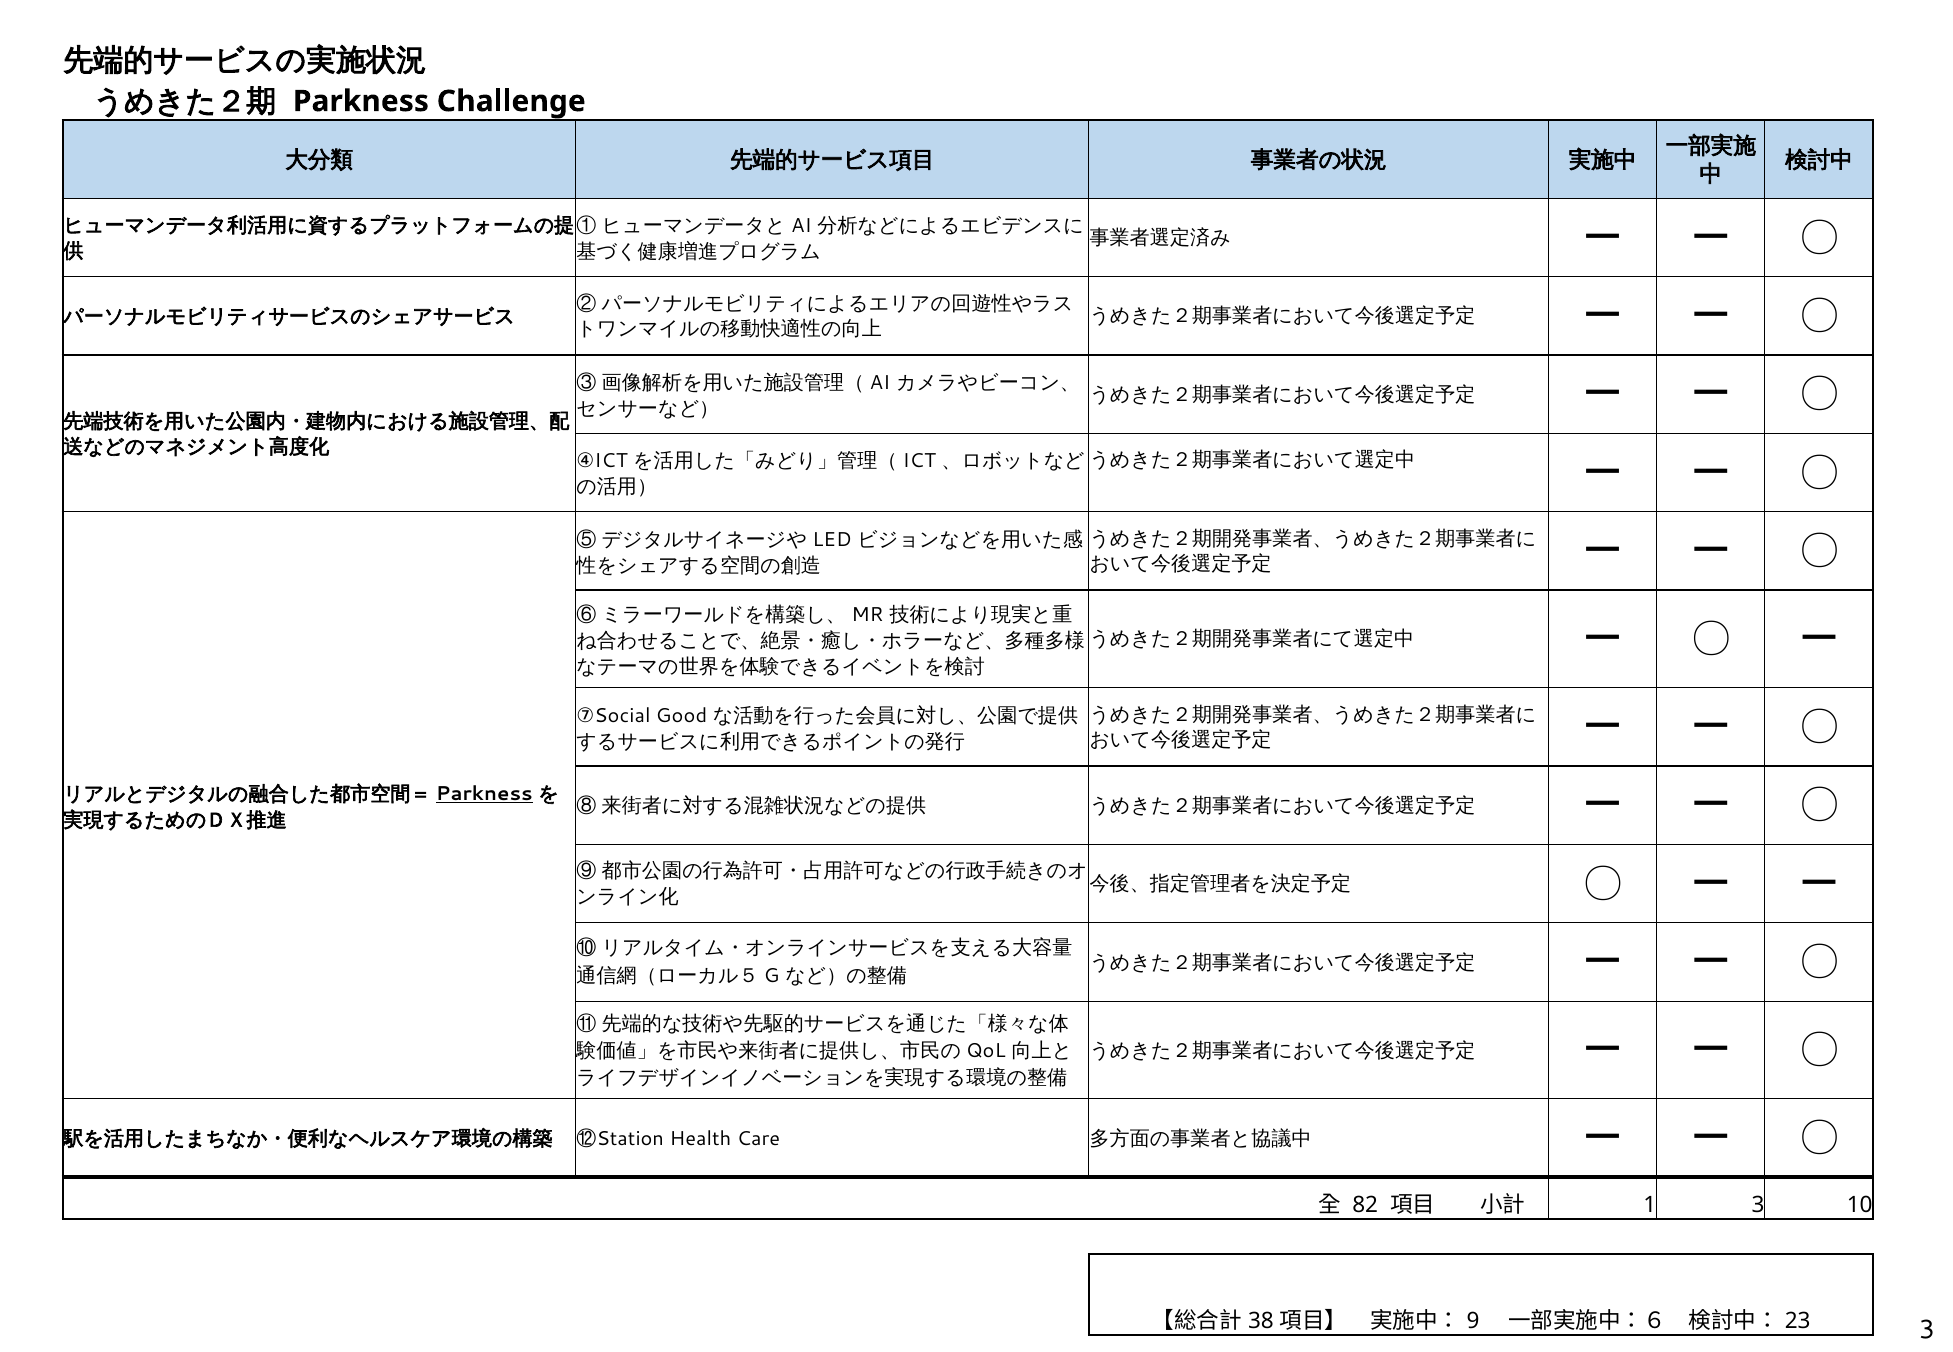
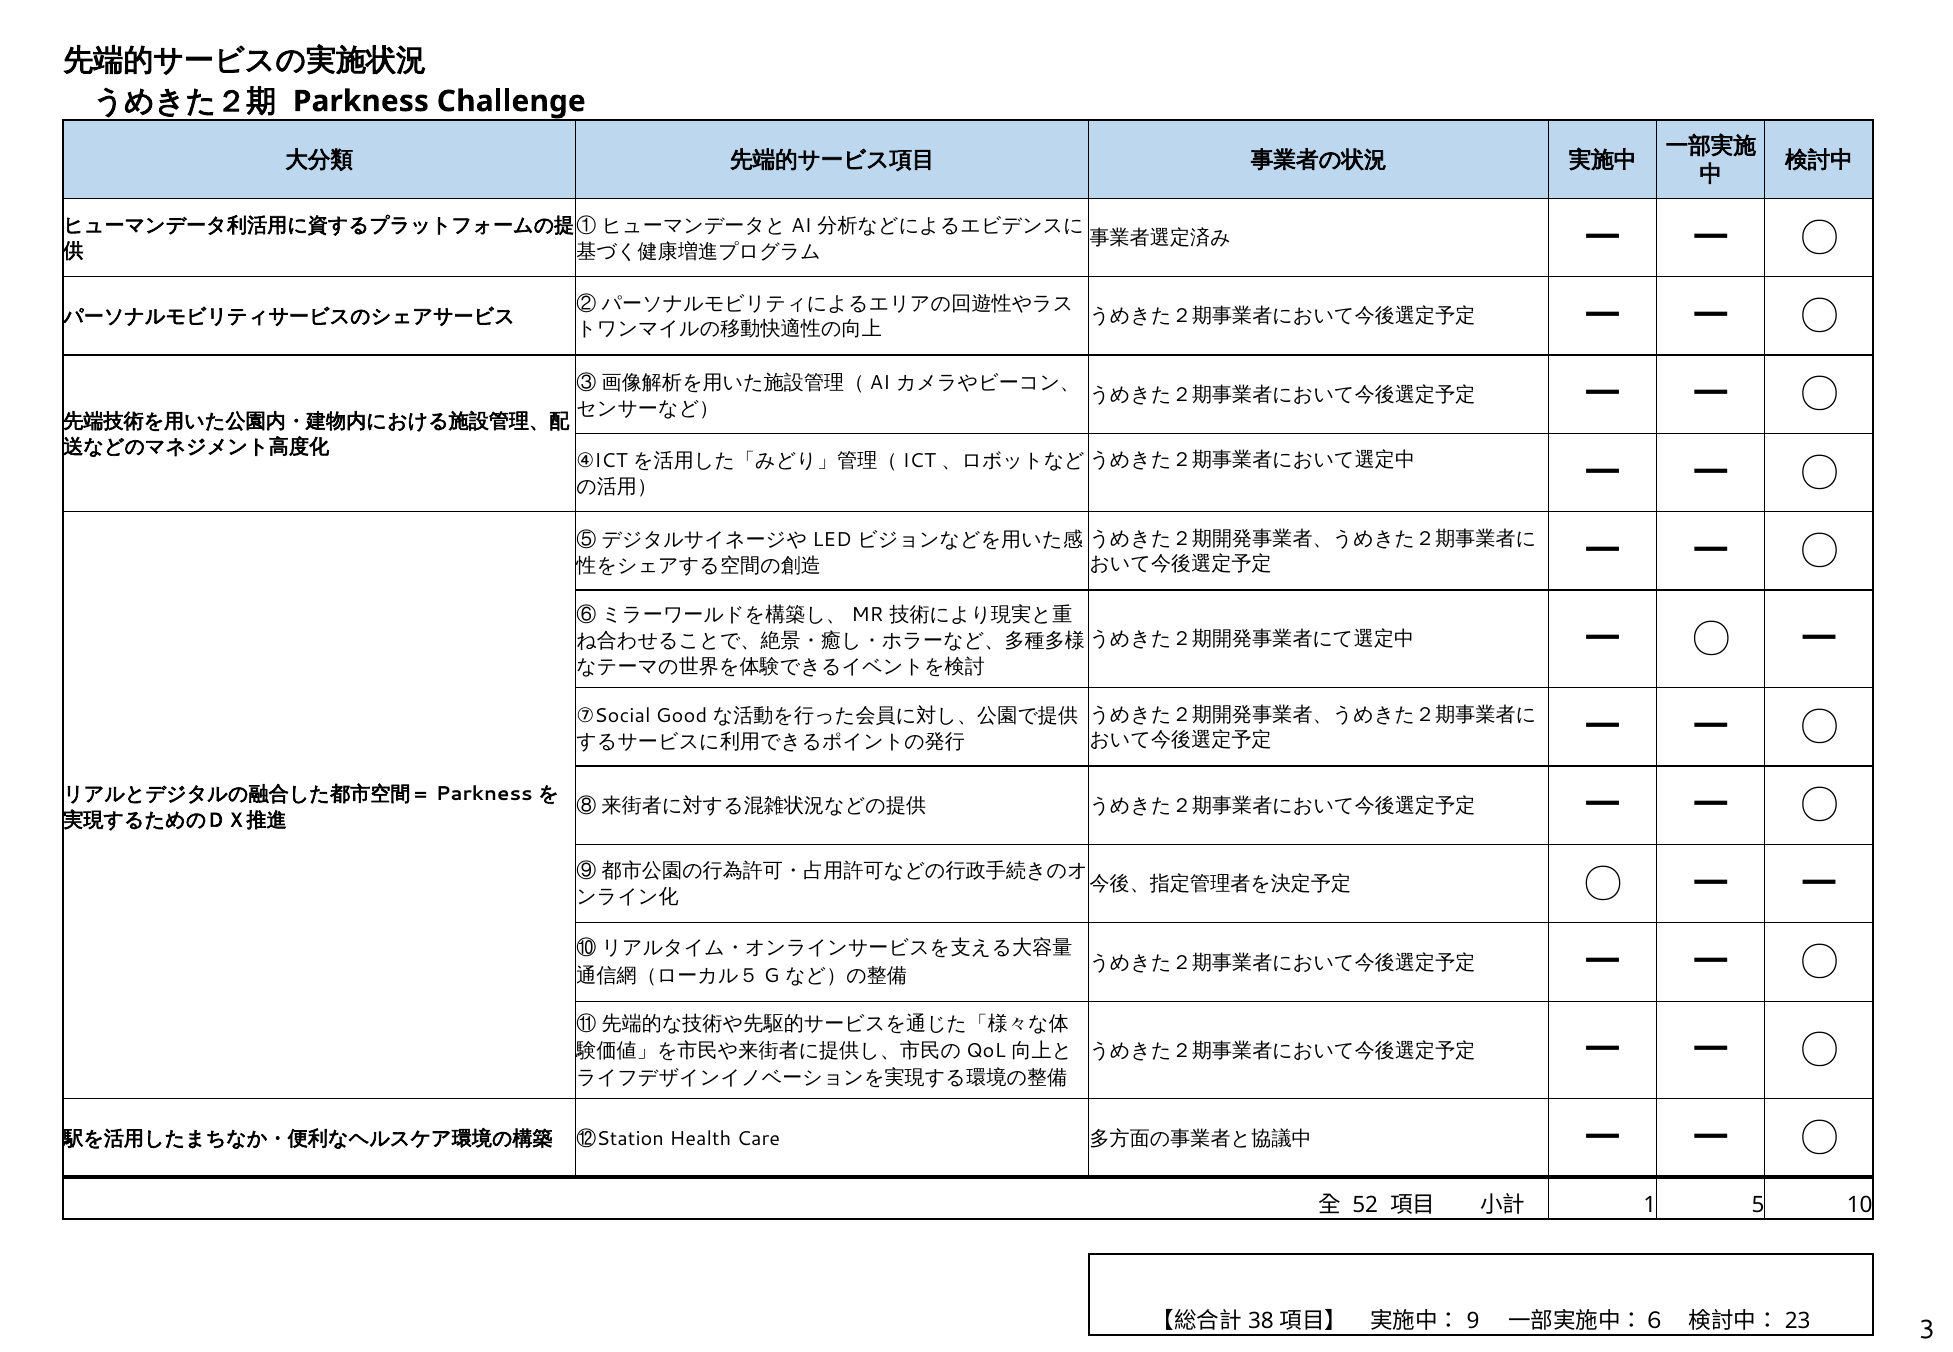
Parkness at (484, 794) underline: present -> none
82: 82 -> 52
1 3: 3 -> 5
